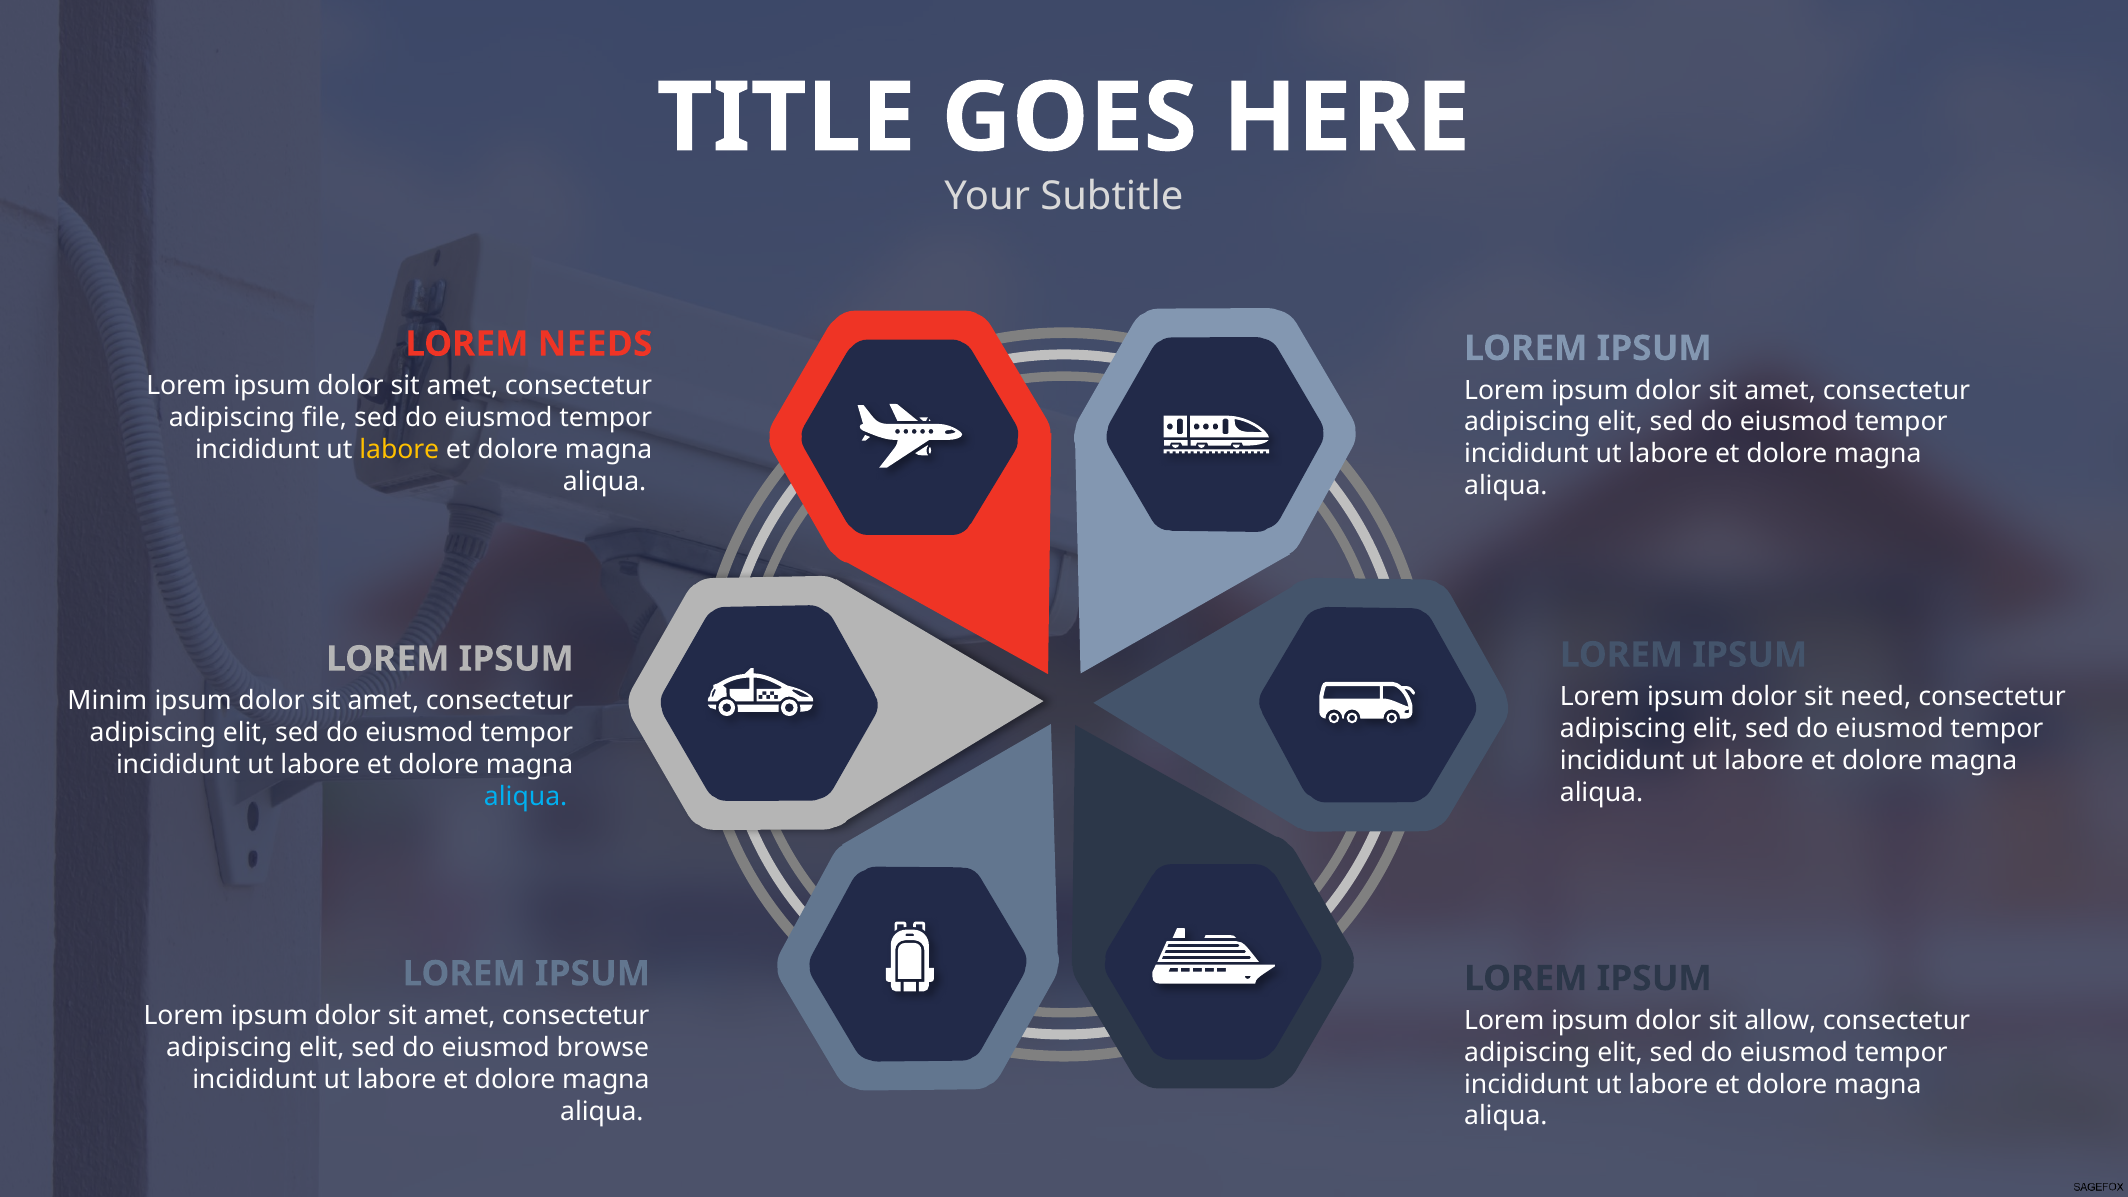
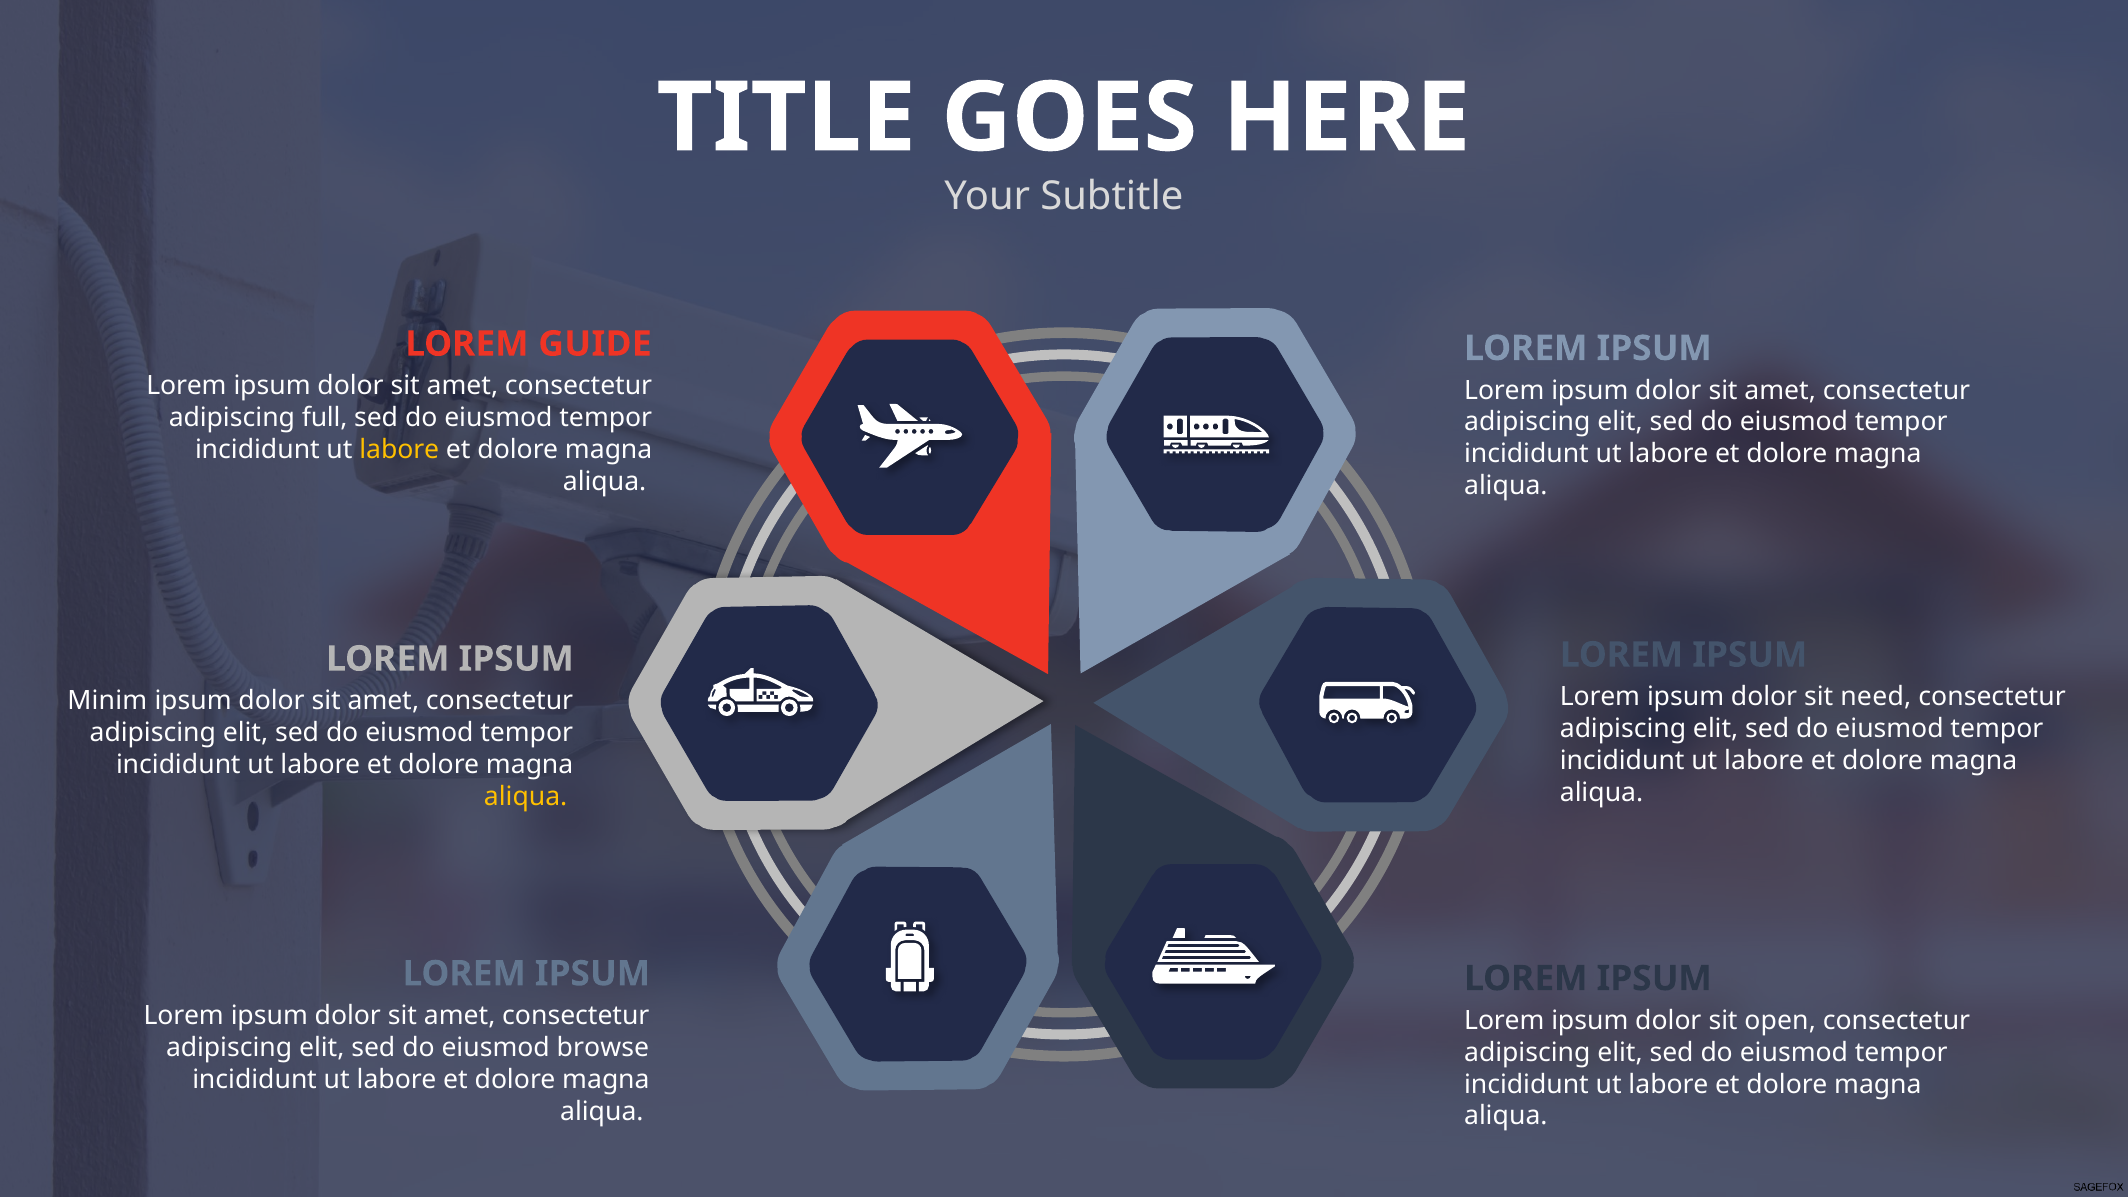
NEEDS: NEEDS -> GUIDE
file: file -> full
aliqua at (526, 797) colour: light blue -> yellow
allow: allow -> open
